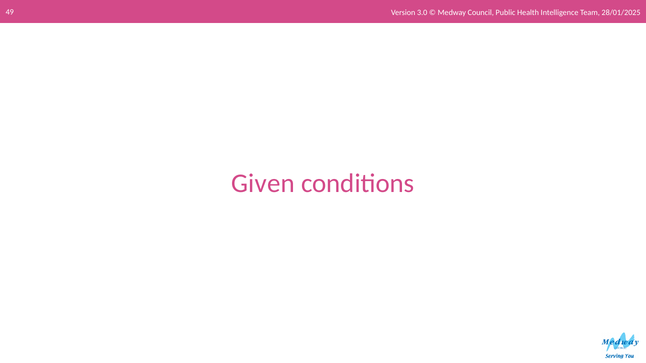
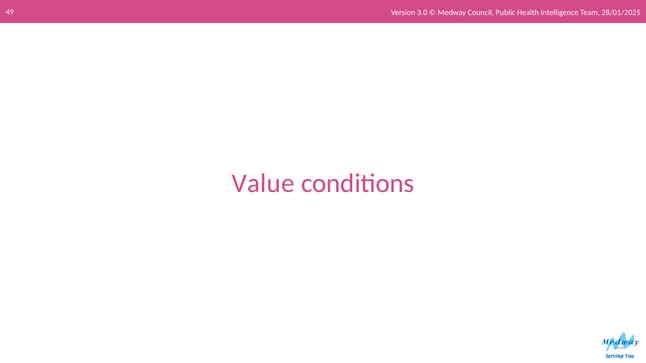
Given: Given -> Value
